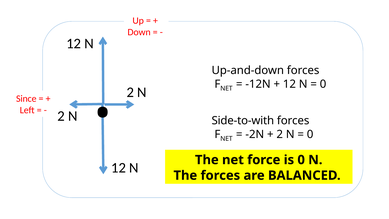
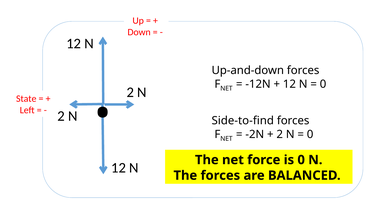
Since: Since -> State
Side-to-with: Side-to-with -> Side-to-find
